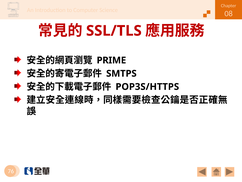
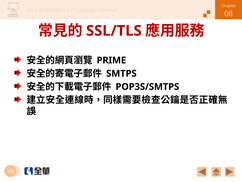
POP3S/HTTPS: POP3S/HTTPS -> POP3S/SMTPS
